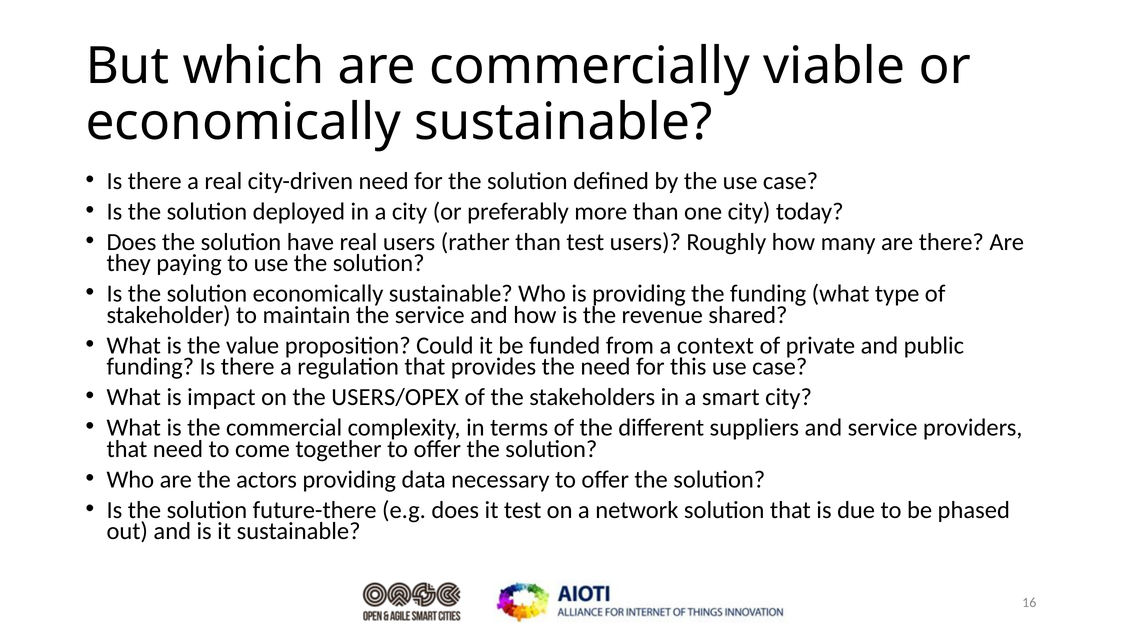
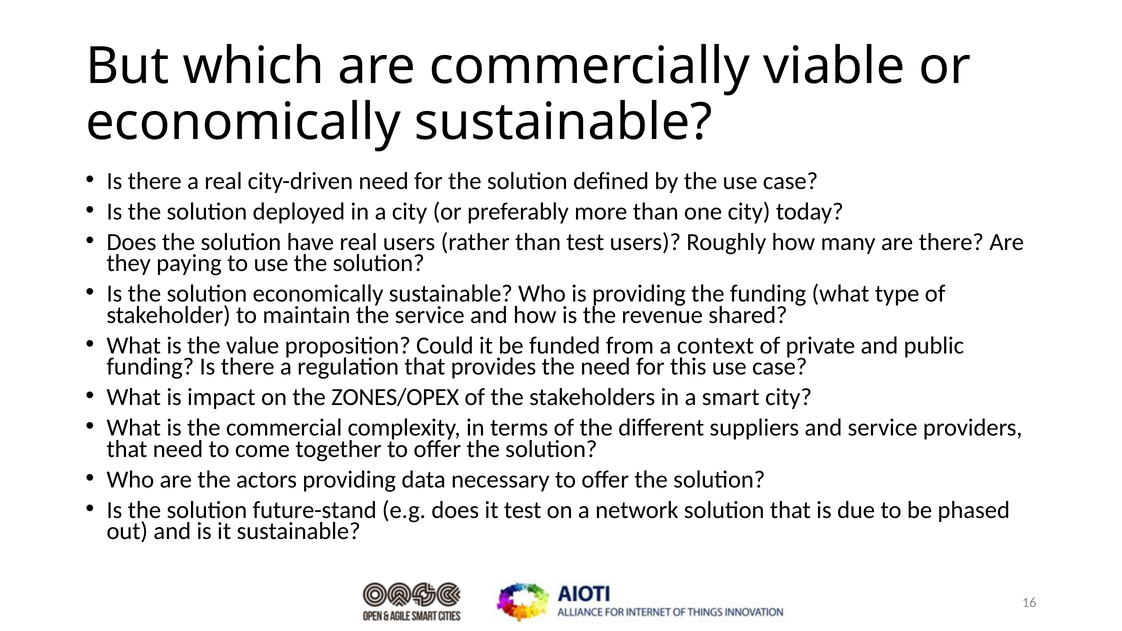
USERS/OPEX: USERS/OPEX -> ZONES/OPEX
future-there: future-there -> future-stand
